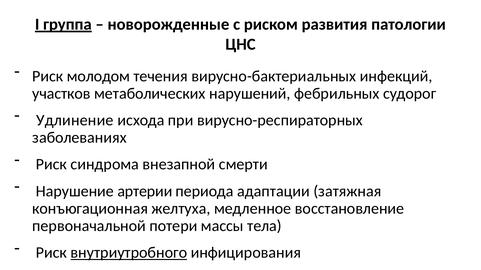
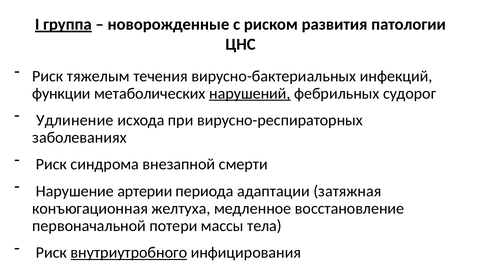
молодом: молодом -> тяжелым
участков: участков -> функции
нарушений underline: none -> present
